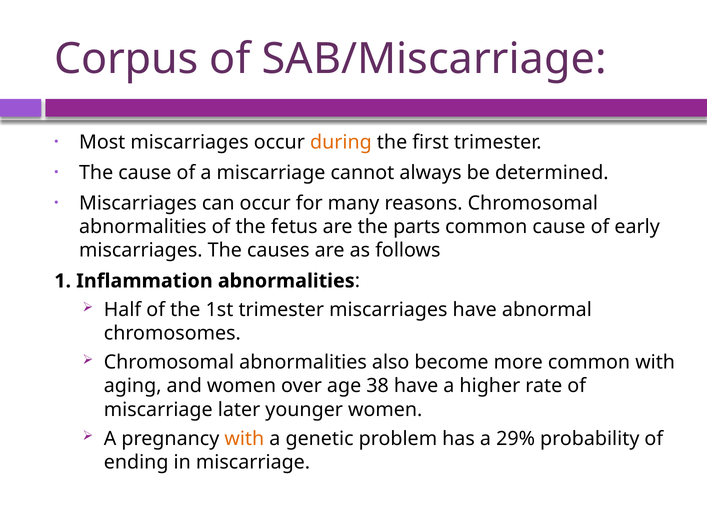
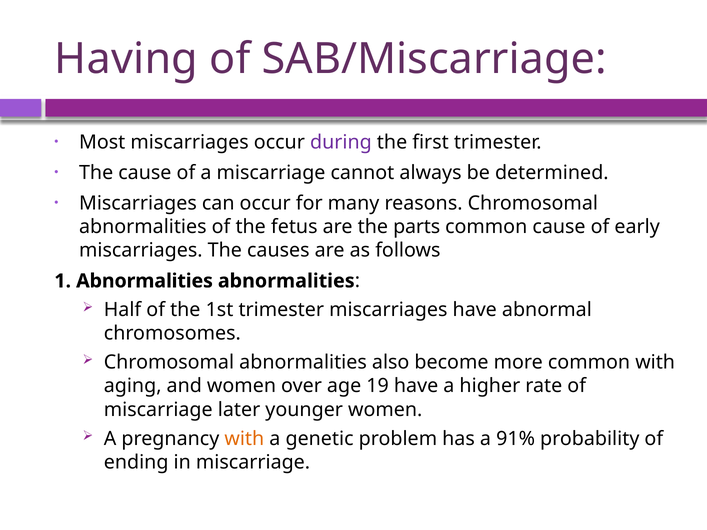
Corpus: Corpus -> Having
during colour: orange -> purple
1 Inflammation: Inflammation -> Abnormalities
38: 38 -> 19
29%: 29% -> 91%
